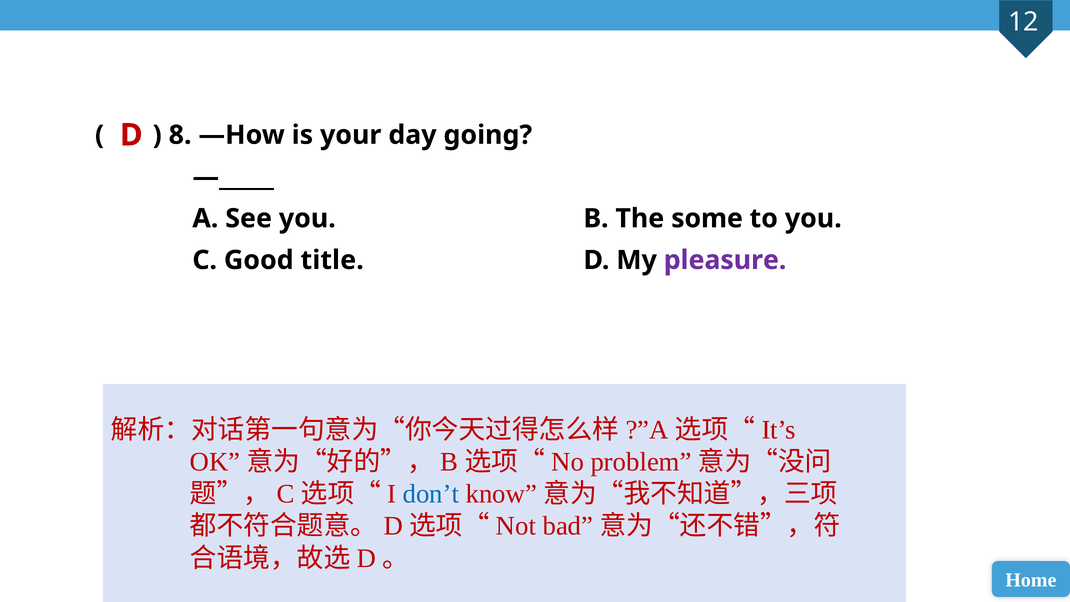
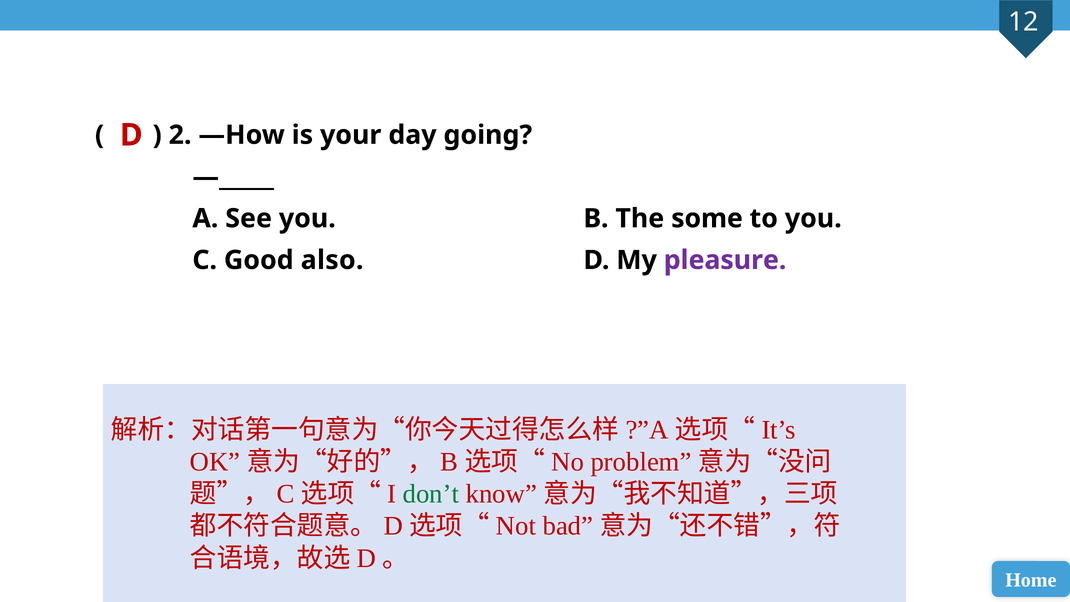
8: 8 -> 2
title: title -> also
don’t colour: blue -> green
